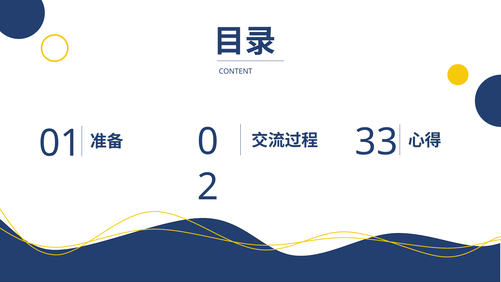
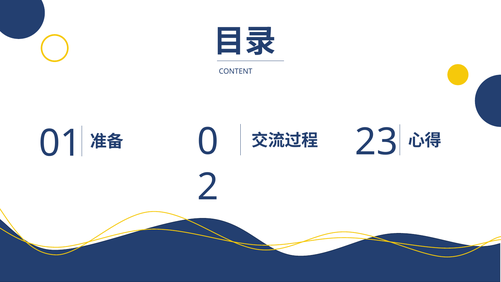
33: 33 -> 23
